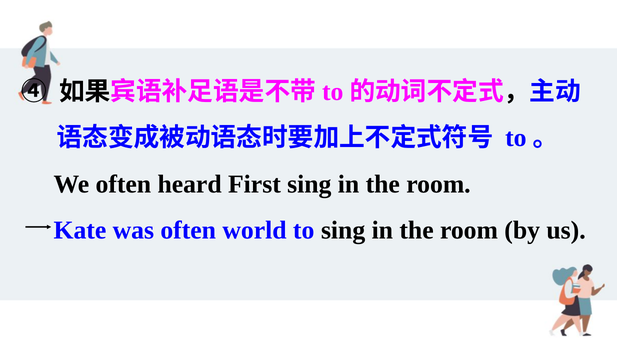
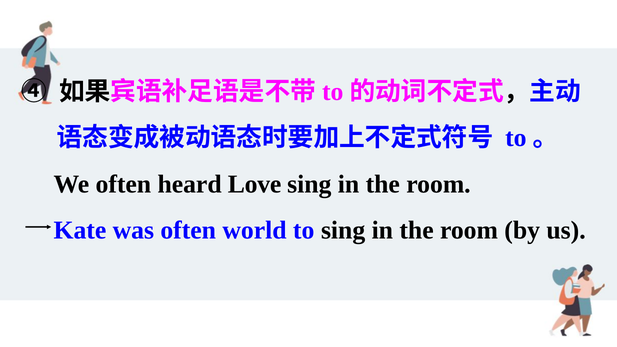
First: First -> Love
